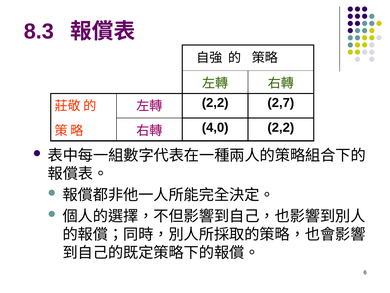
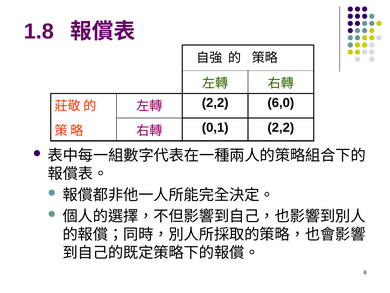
8.3: 8.3 -> 1.8
2,7: 2,7 -> 6,0
4,0: 4,0 -> 0,1
